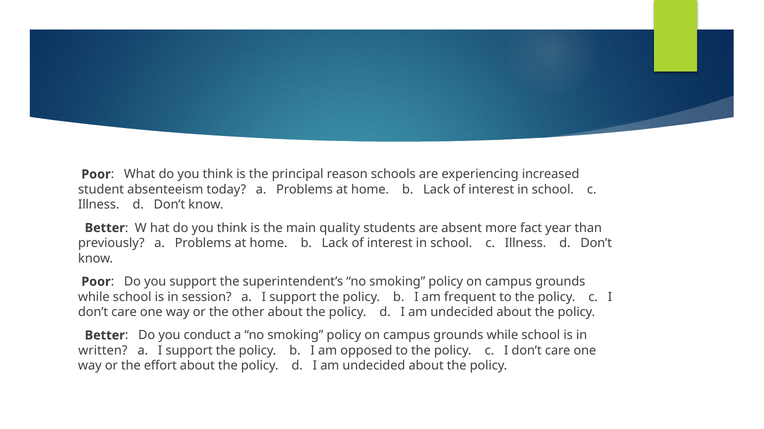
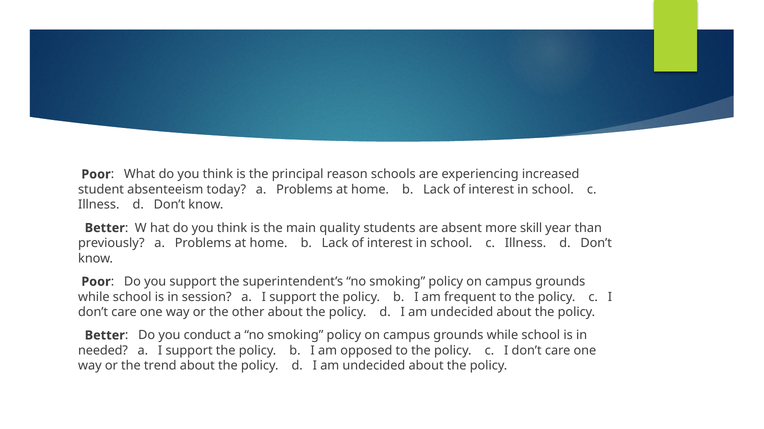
fact: fact -> skill
written: written -> needed
effort: effort -> trend
